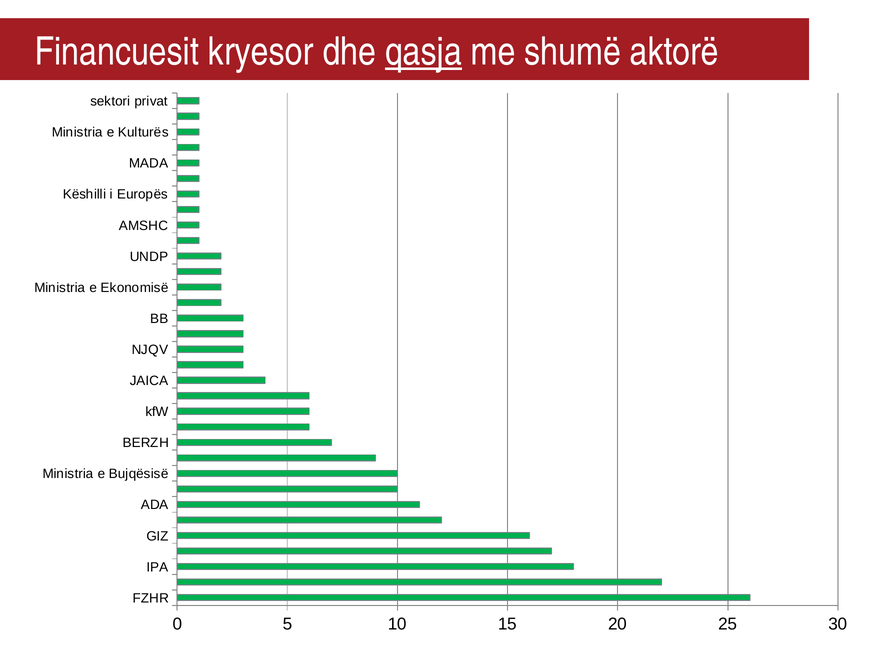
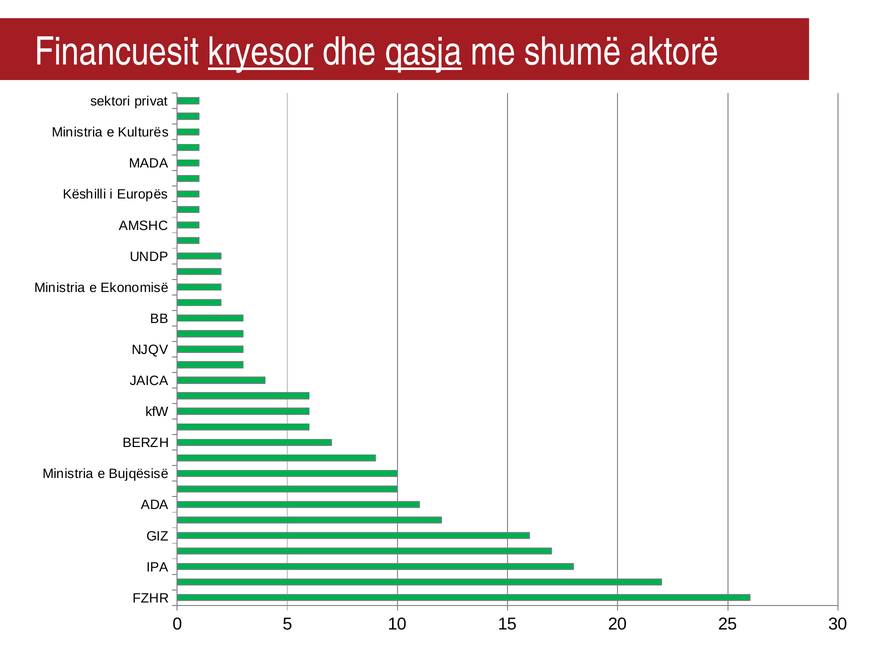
kryesor underline: none -> present
